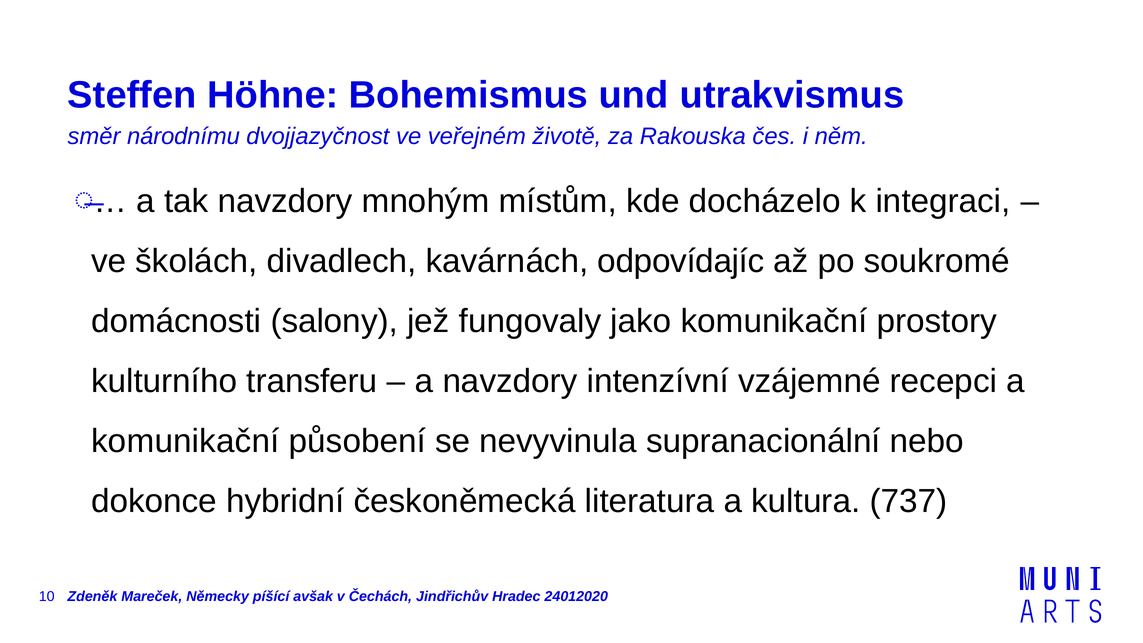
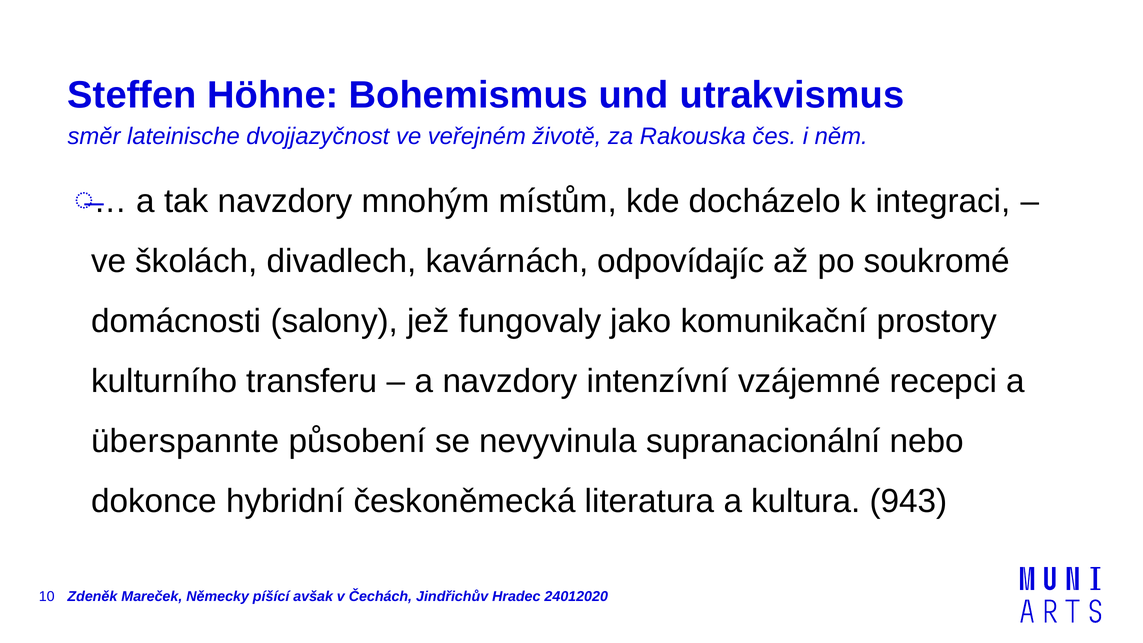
národnímu: národnímu -> lateinische
komunikační at (185, 441): komunikační -> überspannte
737: 737 -> 943
